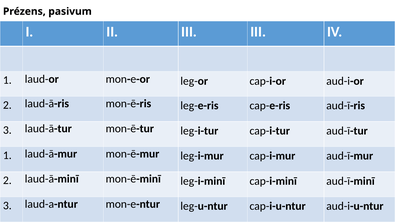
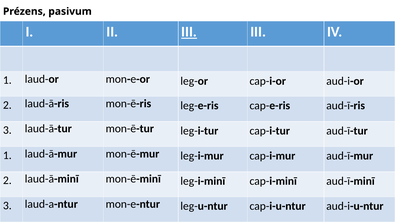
III at (189, 32) underline: none -> present
